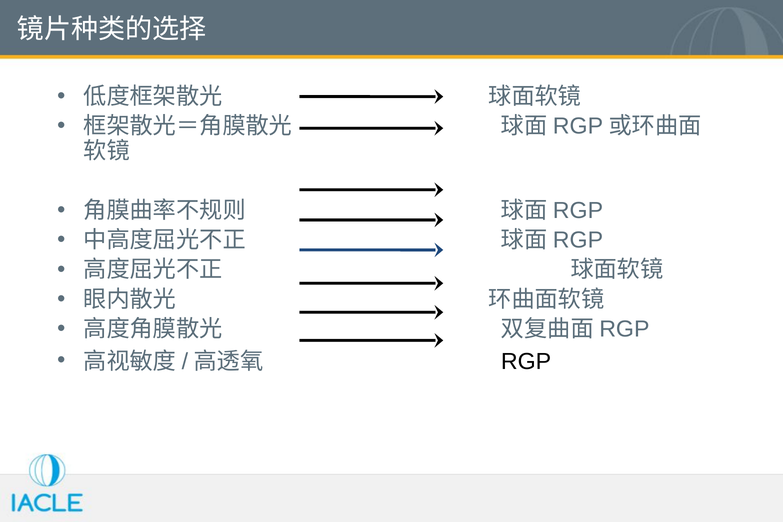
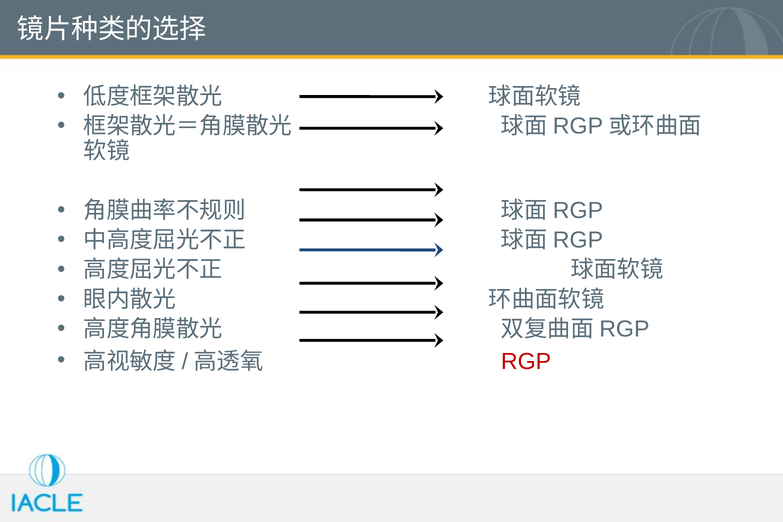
RGP colour: black -> red
